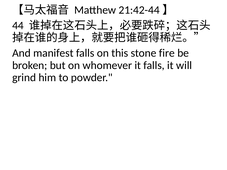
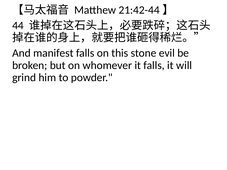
fire: fire -> evil
